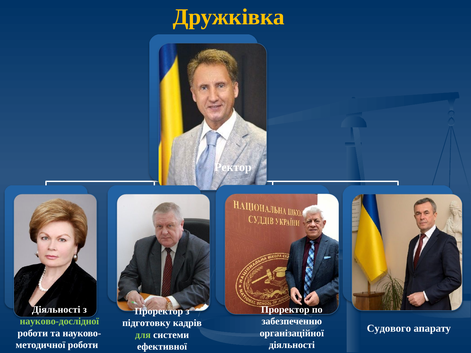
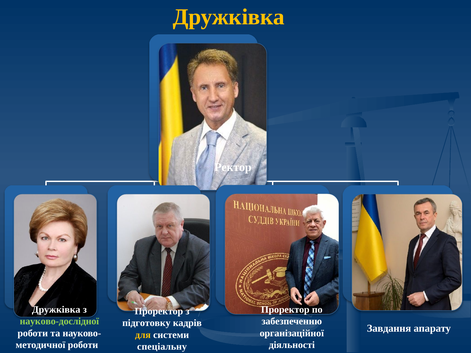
Діяльності at (56, 310): Діяльності -> Дружківка
Судового: Судового -> Завдання
для colour: light green -> yellow
ефективної: ефективної -> спеціальну
